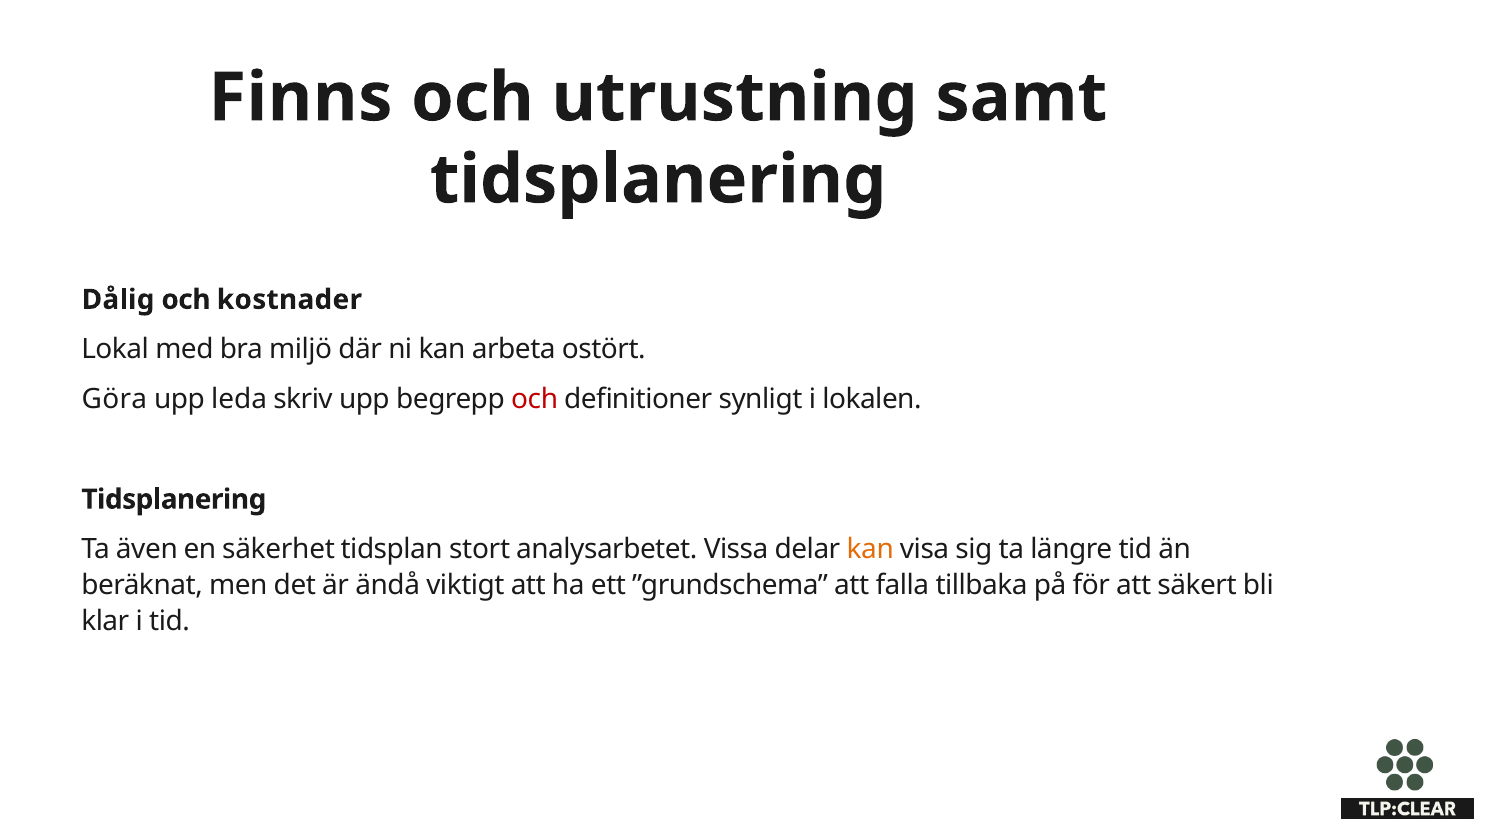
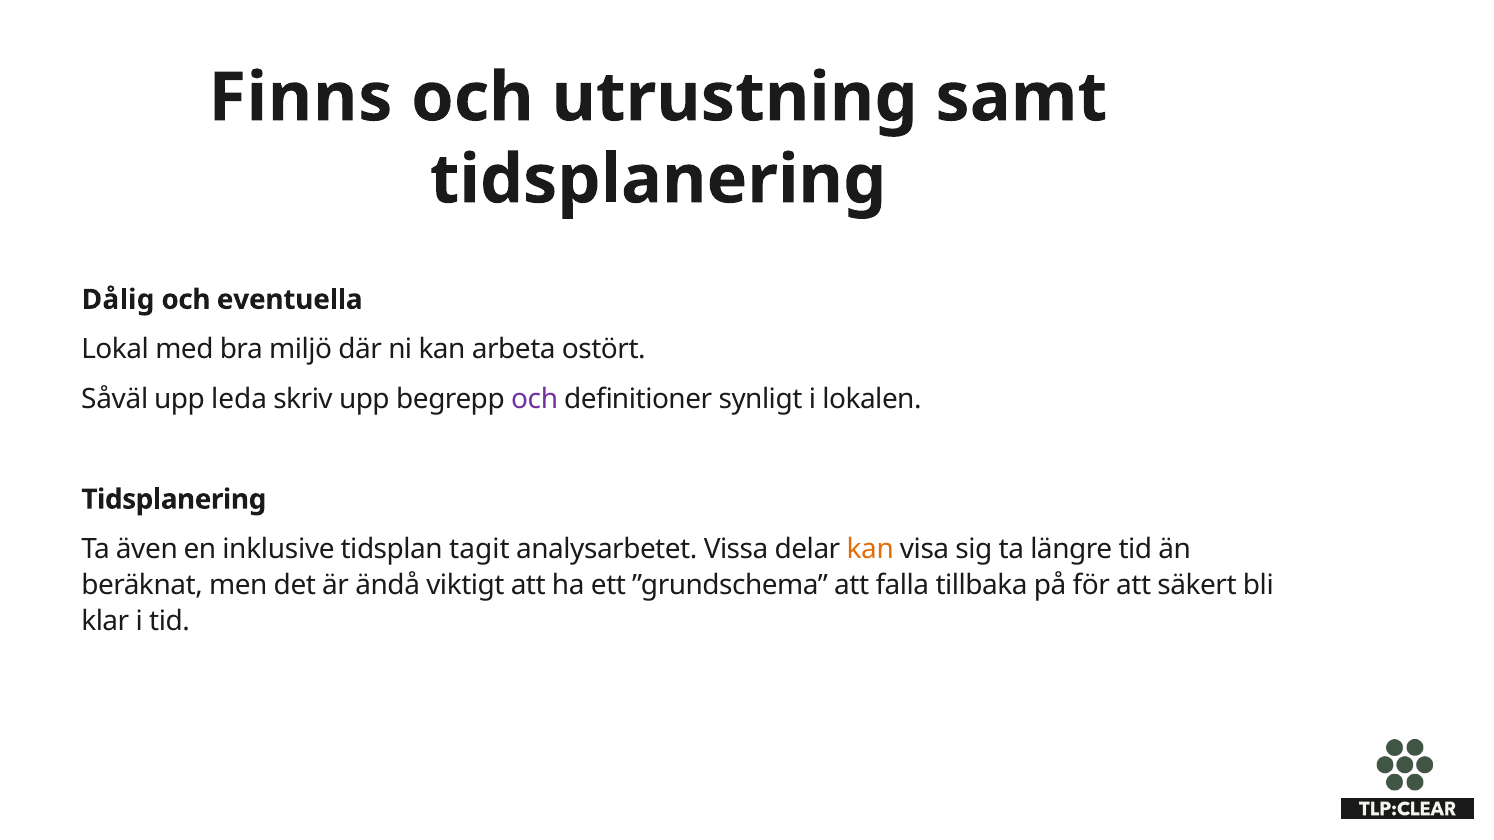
kostnader: kostnader -> eventuella
Göra: Göra -> Såväl
och at (535, 400) colour: red -> purple
säkerhet: säkerhet -> inklusive
stort: stort -> tagit
